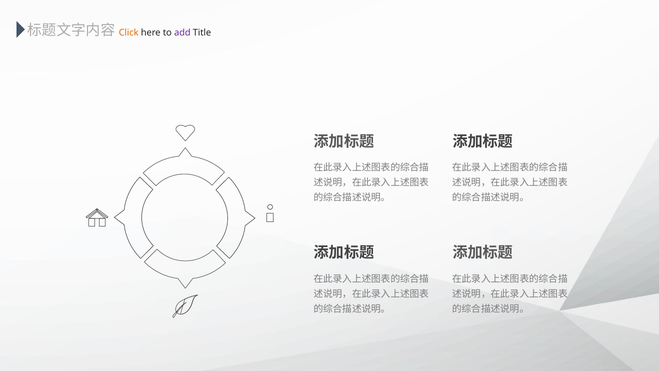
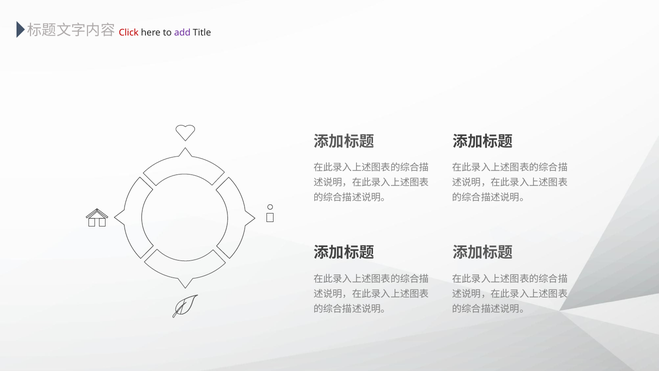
Click colour: orange -> red
